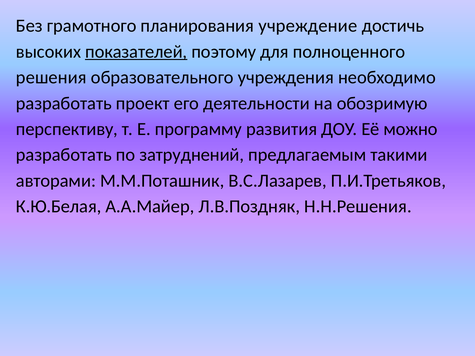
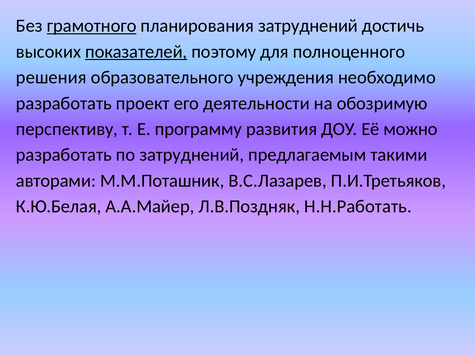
грамотного underline: none -> present
планирования учреждение: учреждение -> затруднений
Н.Н.Решения: Н.Н.Решения -> Н.Н.Работать
